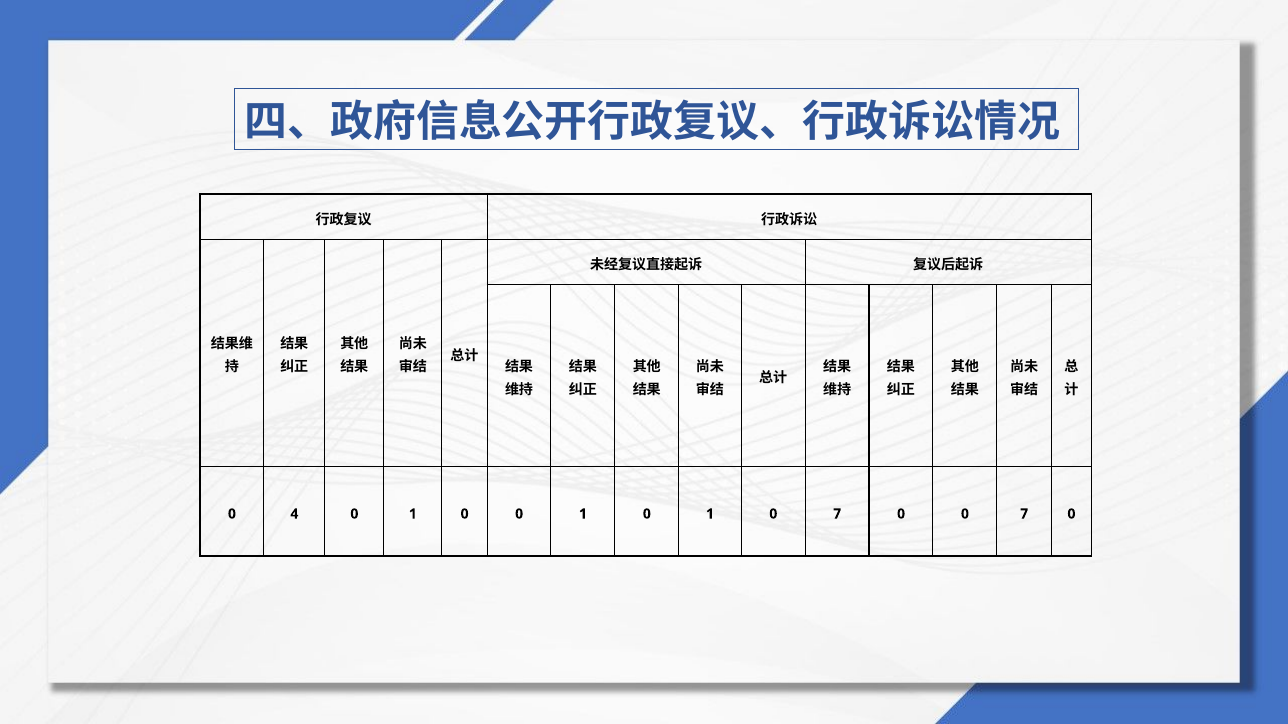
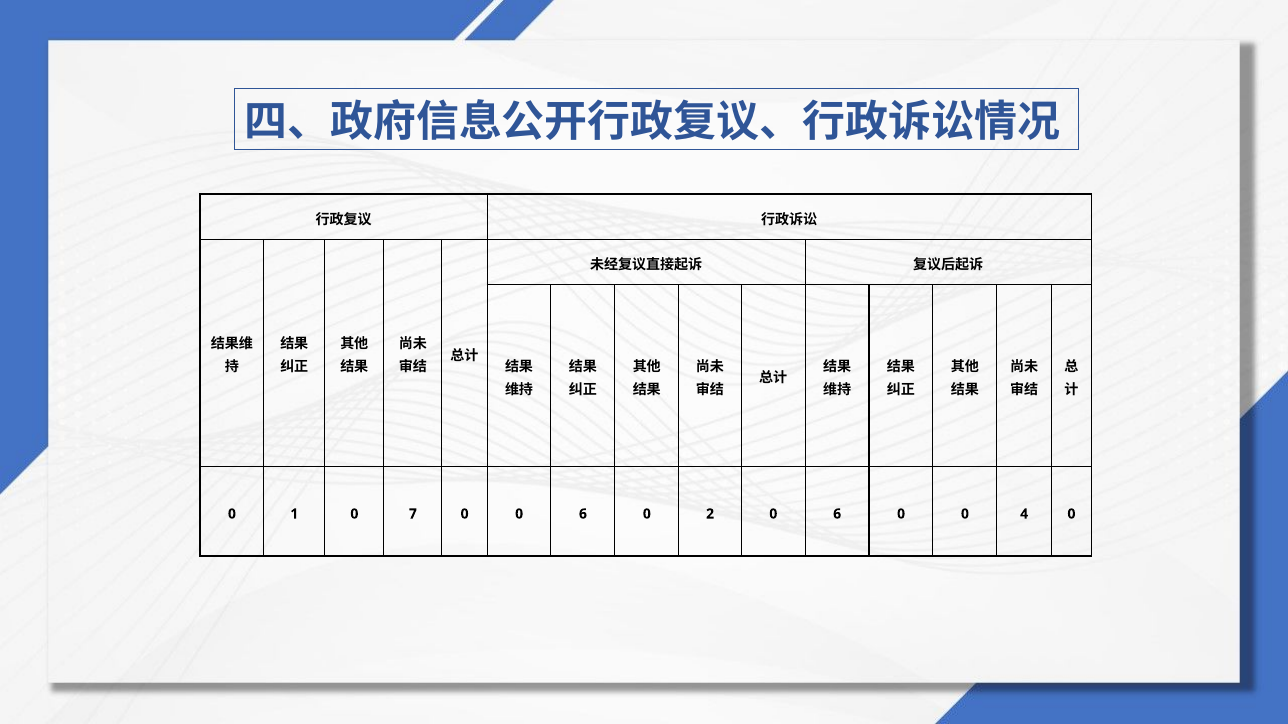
4: 4 -> 1
1 at (413, 514): 1 -> 7
0 0 1: 1 -> 6
1 at (710, 514): 1 -> 2
7 at (837, 514): 7 -> 6
0 0 7: 7 -> 4
